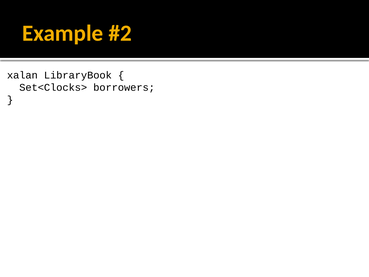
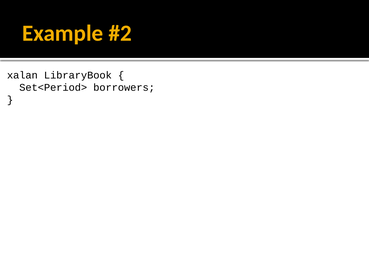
Set<Clocks>: Set<Clocks> -> Set<Period>
